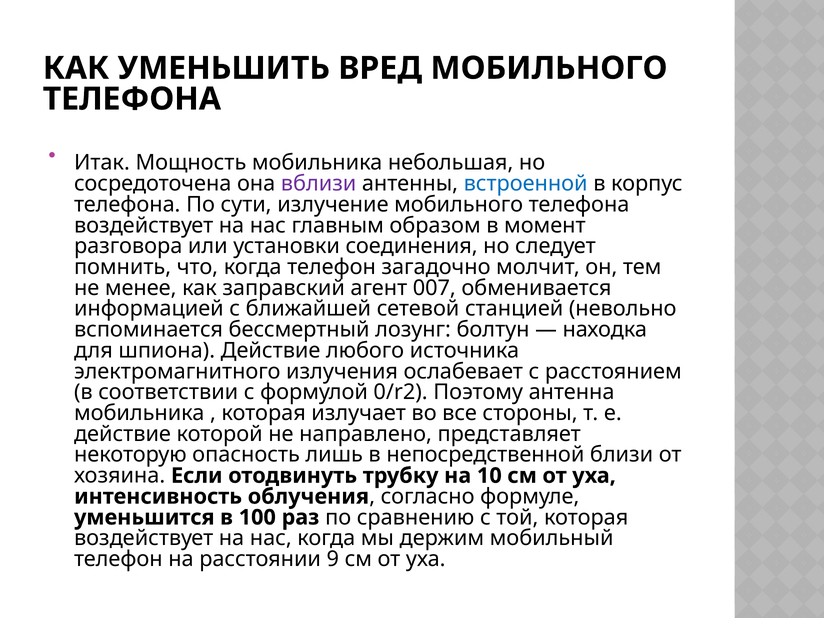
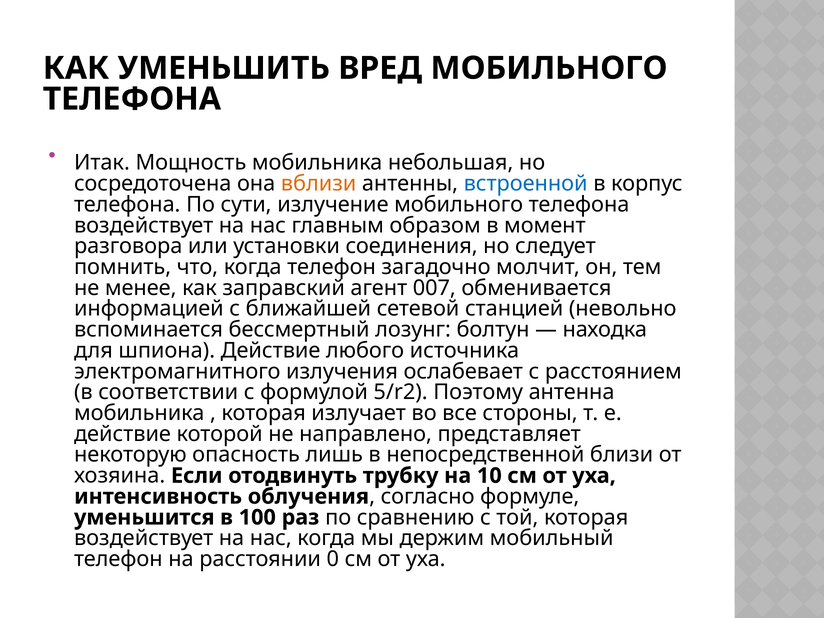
вблизи colour: purple -> orange
0/r2: 0/r2 -> 5/r2
9: 9 -> 0
